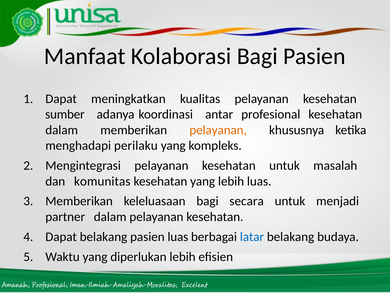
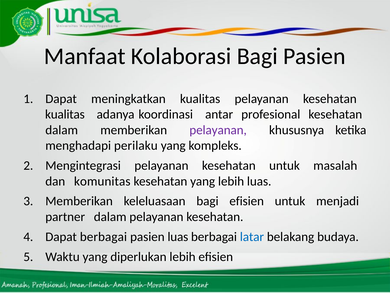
sumber at (65, 114): sumber -> kualitas
pelayanan at (218, 130) colour: orange -> purple
bagi secara: secara -> efisien
Dapat belakang: belakang -> berbagai
